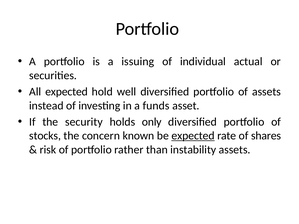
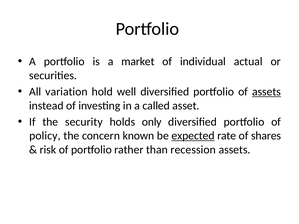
issuing: issuing -> market
All expected: expected -> variation
assets at (266, 92) underline: none -> present
funds: funds -> called
stocks: stocks -> policy
instability: instability -> recession
